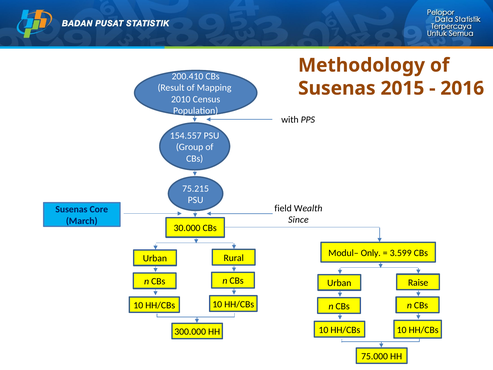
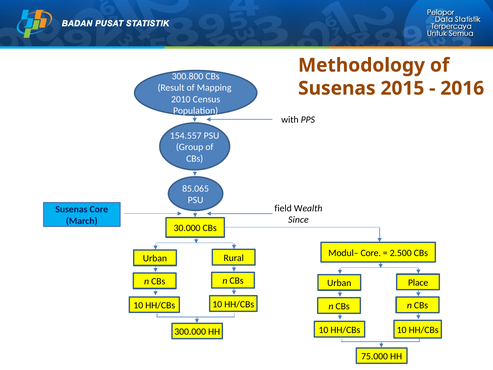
200.410: 200.410 -> 300.800
75.215: 75.215 -> 85.065
Modul– Only: Only -> Core
3.599: 3.599 -> 2.500
Raise: Raise -> Place
